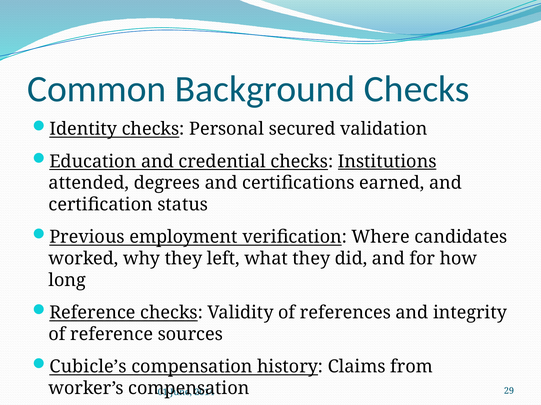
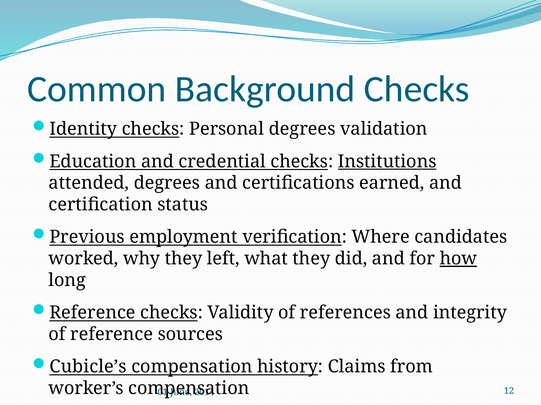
Personal secured: secured -> degrees
how underline: none -> present
29: 29 -> 12
